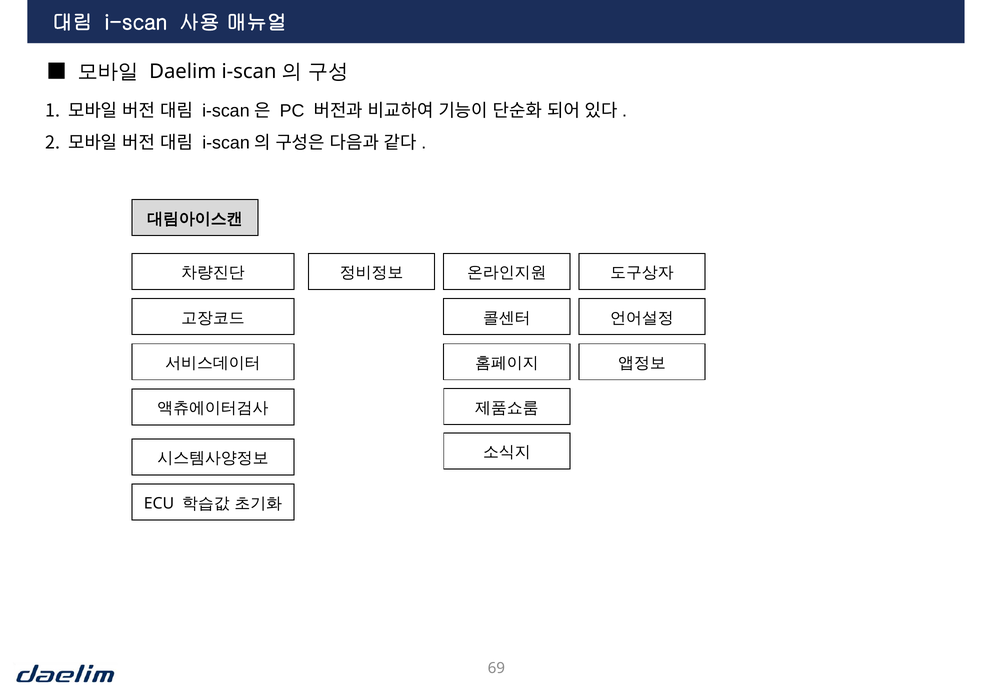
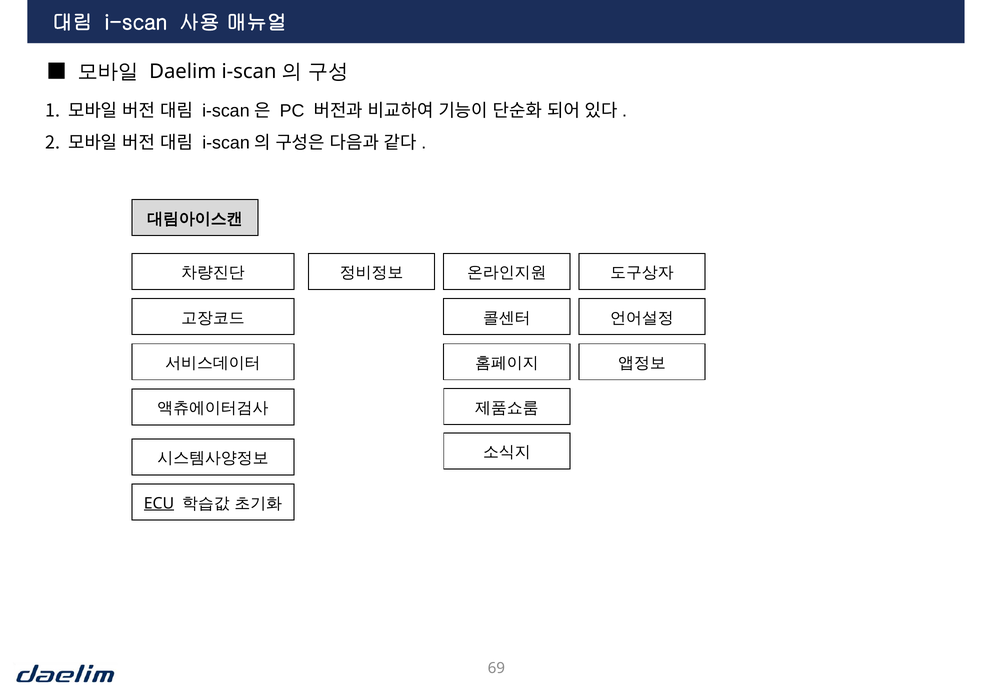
ECU underline: none -> present
